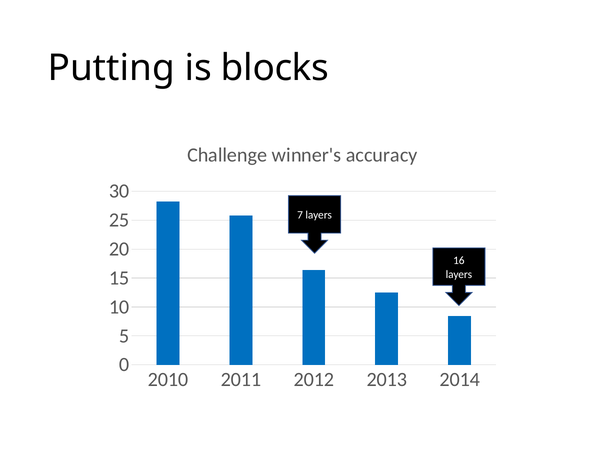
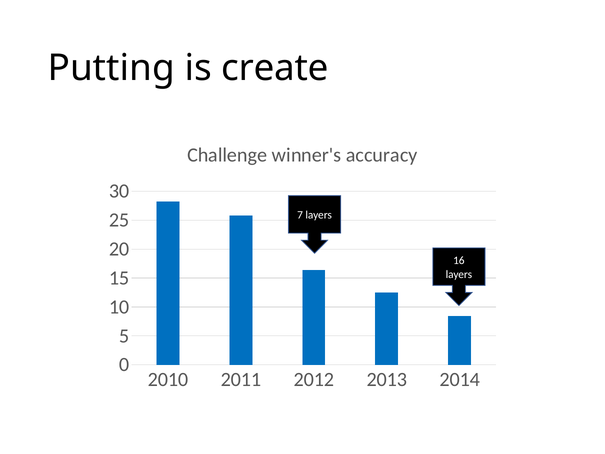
blocks: blocks -> create
